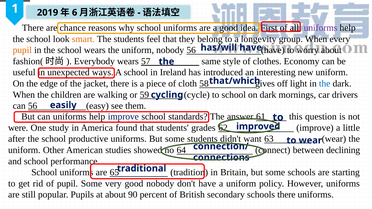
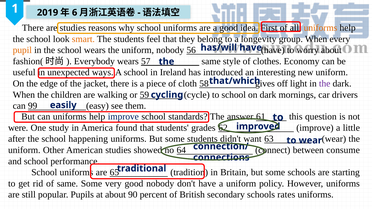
are chance: chance -> studies
uniforms at (321, 28) colour: purple -> orange
the at (325, 84) colour: blue -> purple
can 56: 56 -> 99
productive: productive -> happening
declining: declining -> consume
of pupil: pupil -> same
schools there: there -> rates
